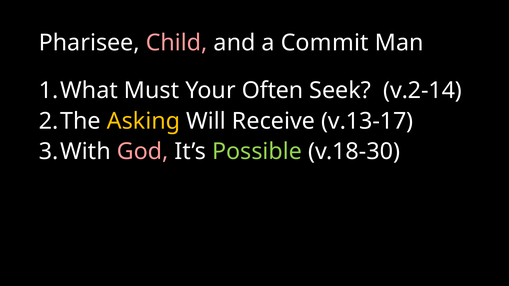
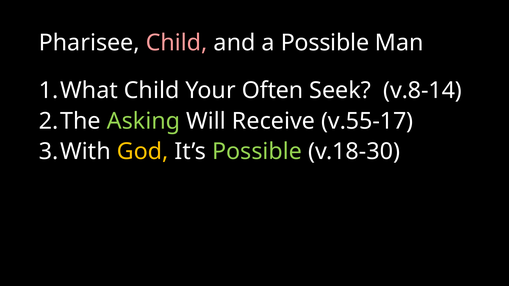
a Commit: Commit -> Possible
Must at (152, 91): Must -> Child
v.2-14: v.2-14 -> v.8-14
Asking colour: yellow -> light green
v.13-17: v.13-17 -> v.55-17
God colour: pink -> yellow
